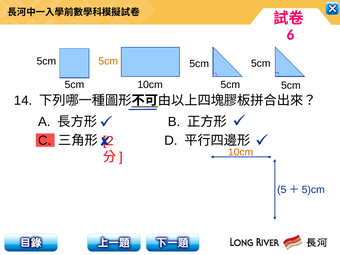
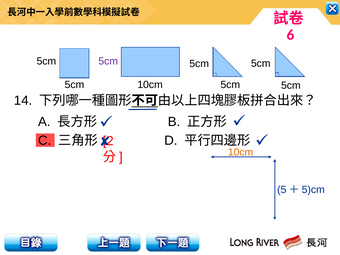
5cm at (108, 61) colour: orange -> purple
